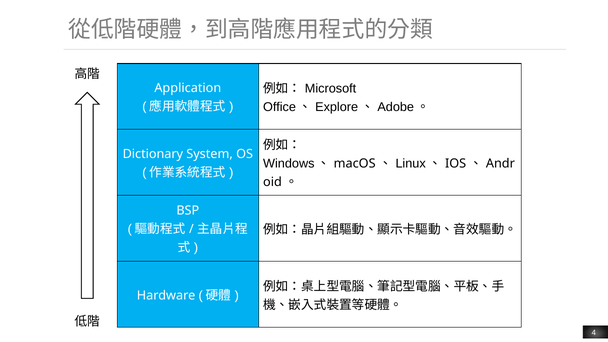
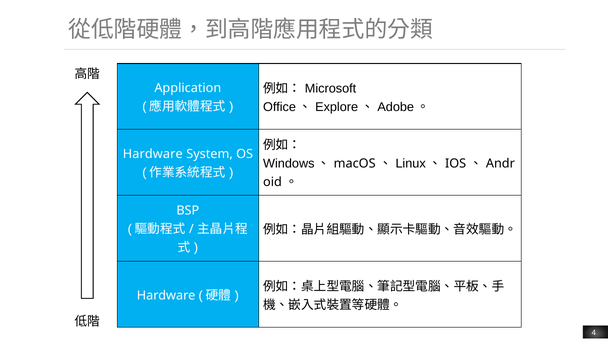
Dictionary at (153, 154): Dictionary -> Hardware
